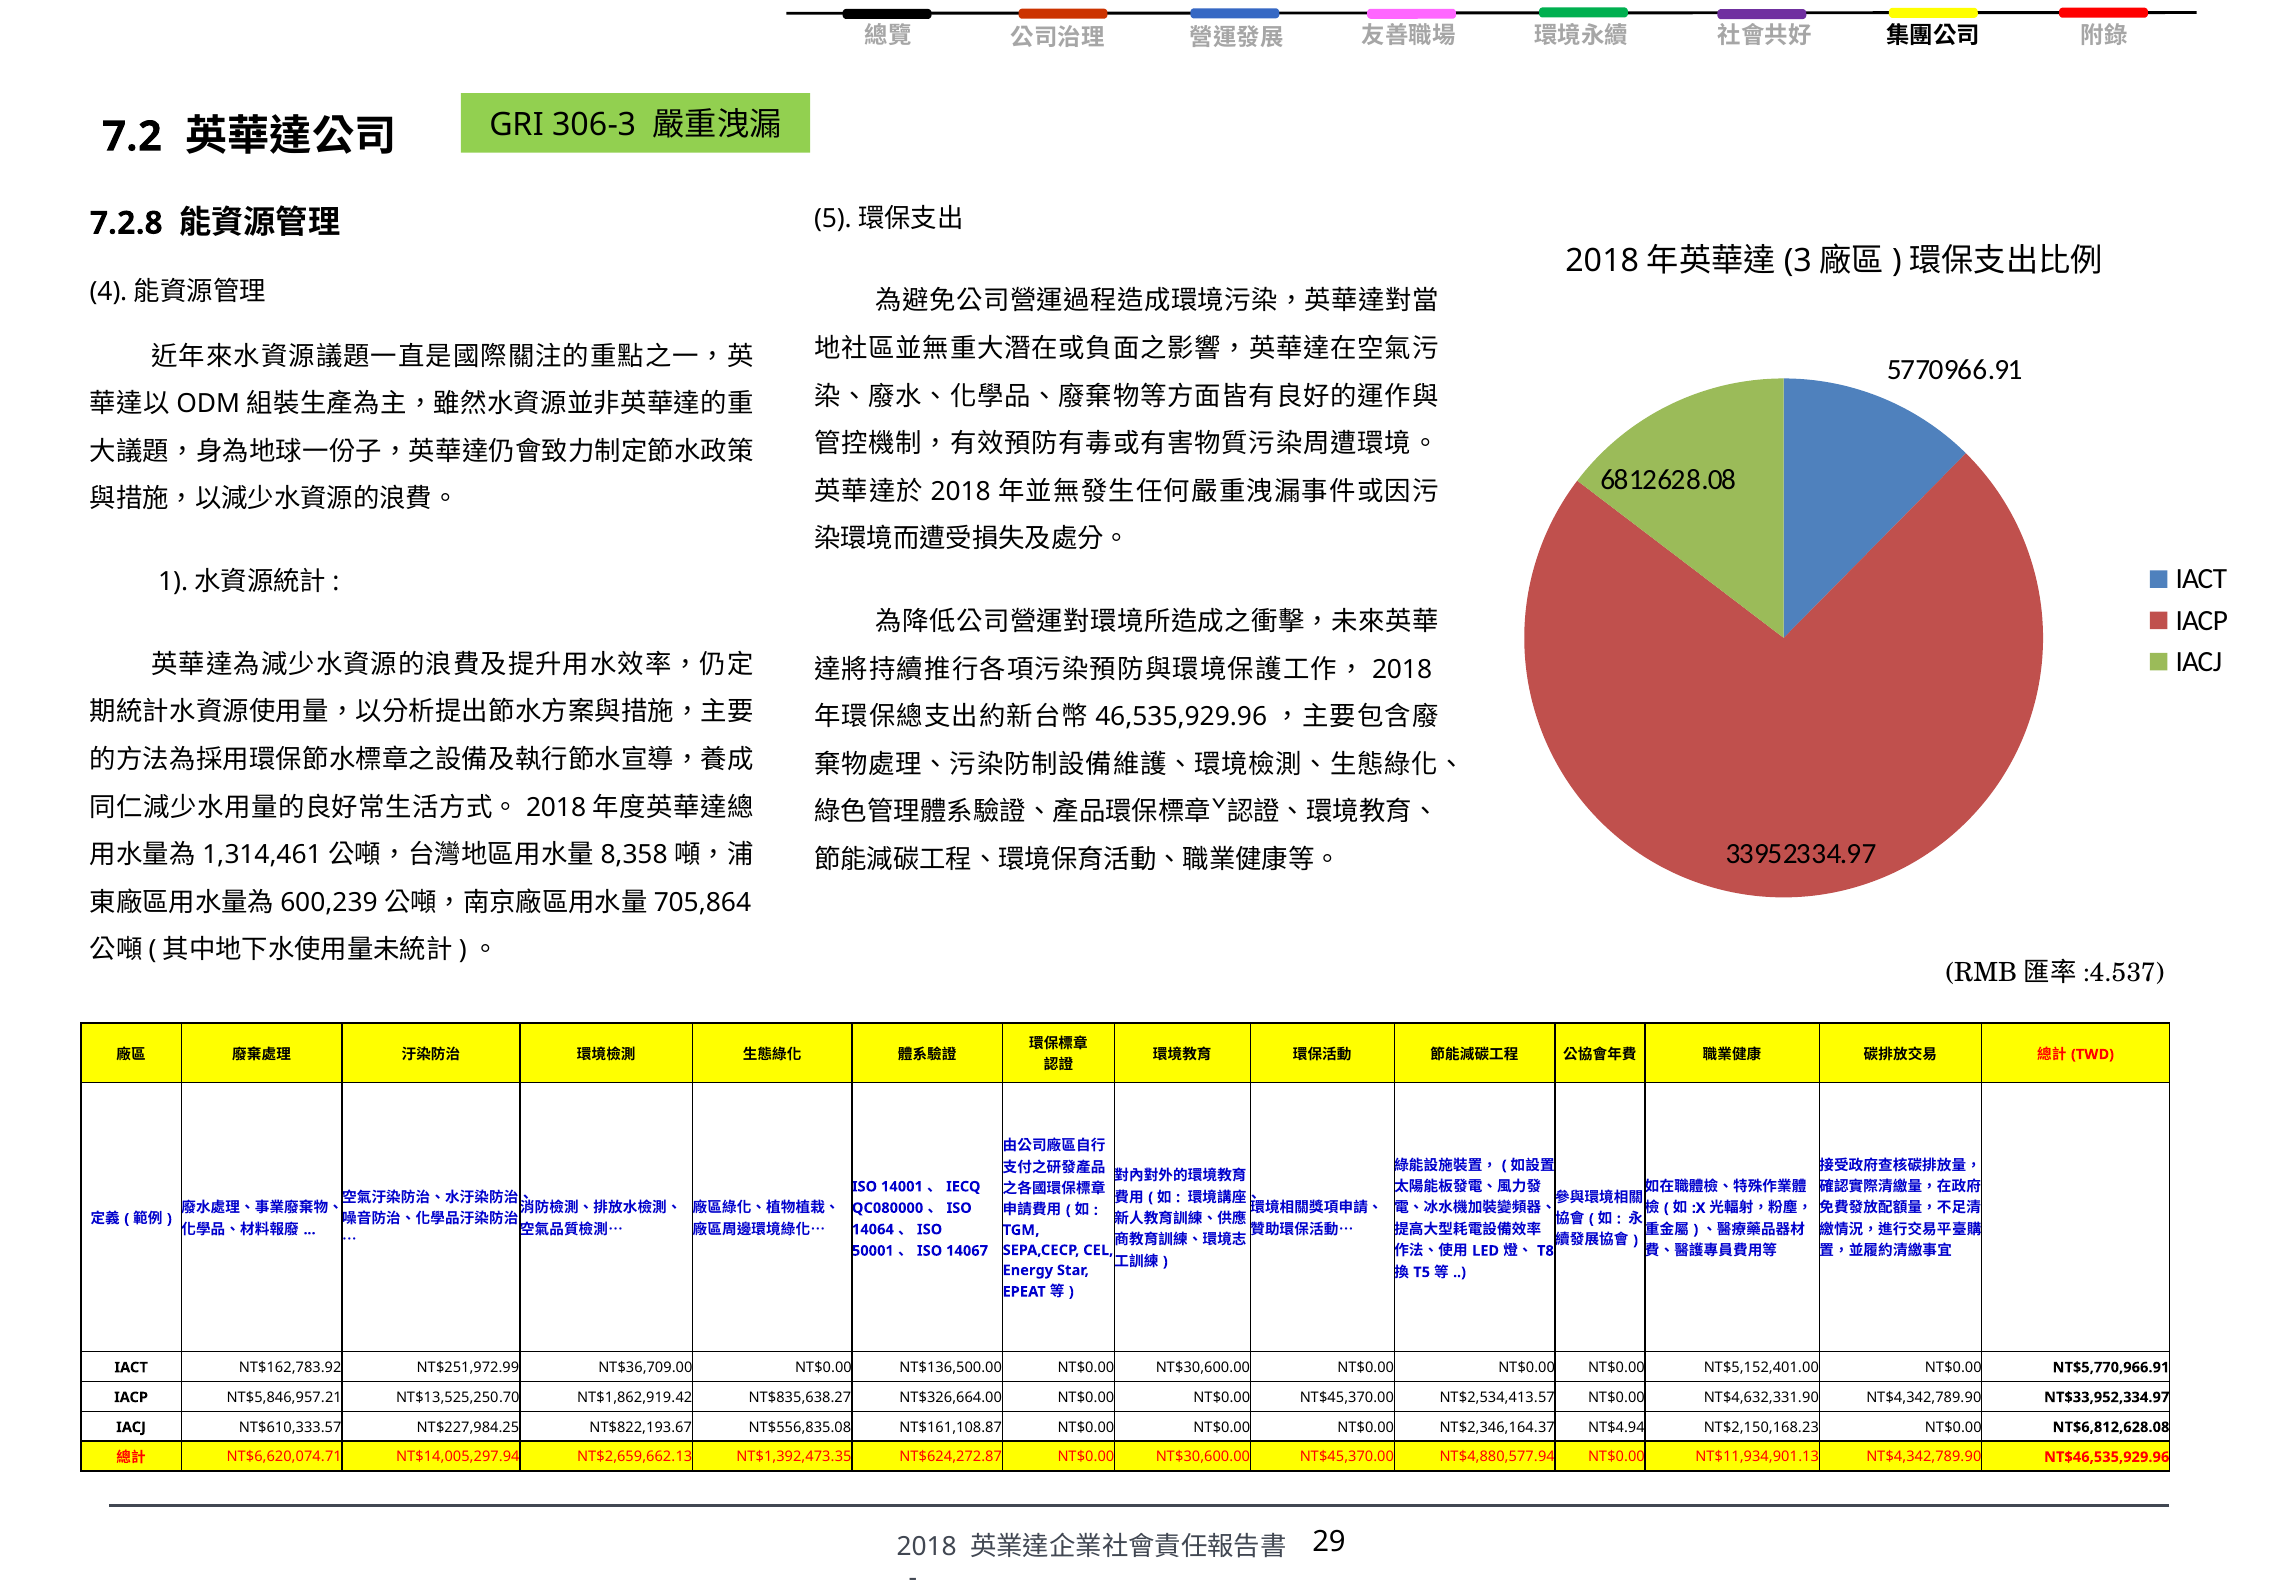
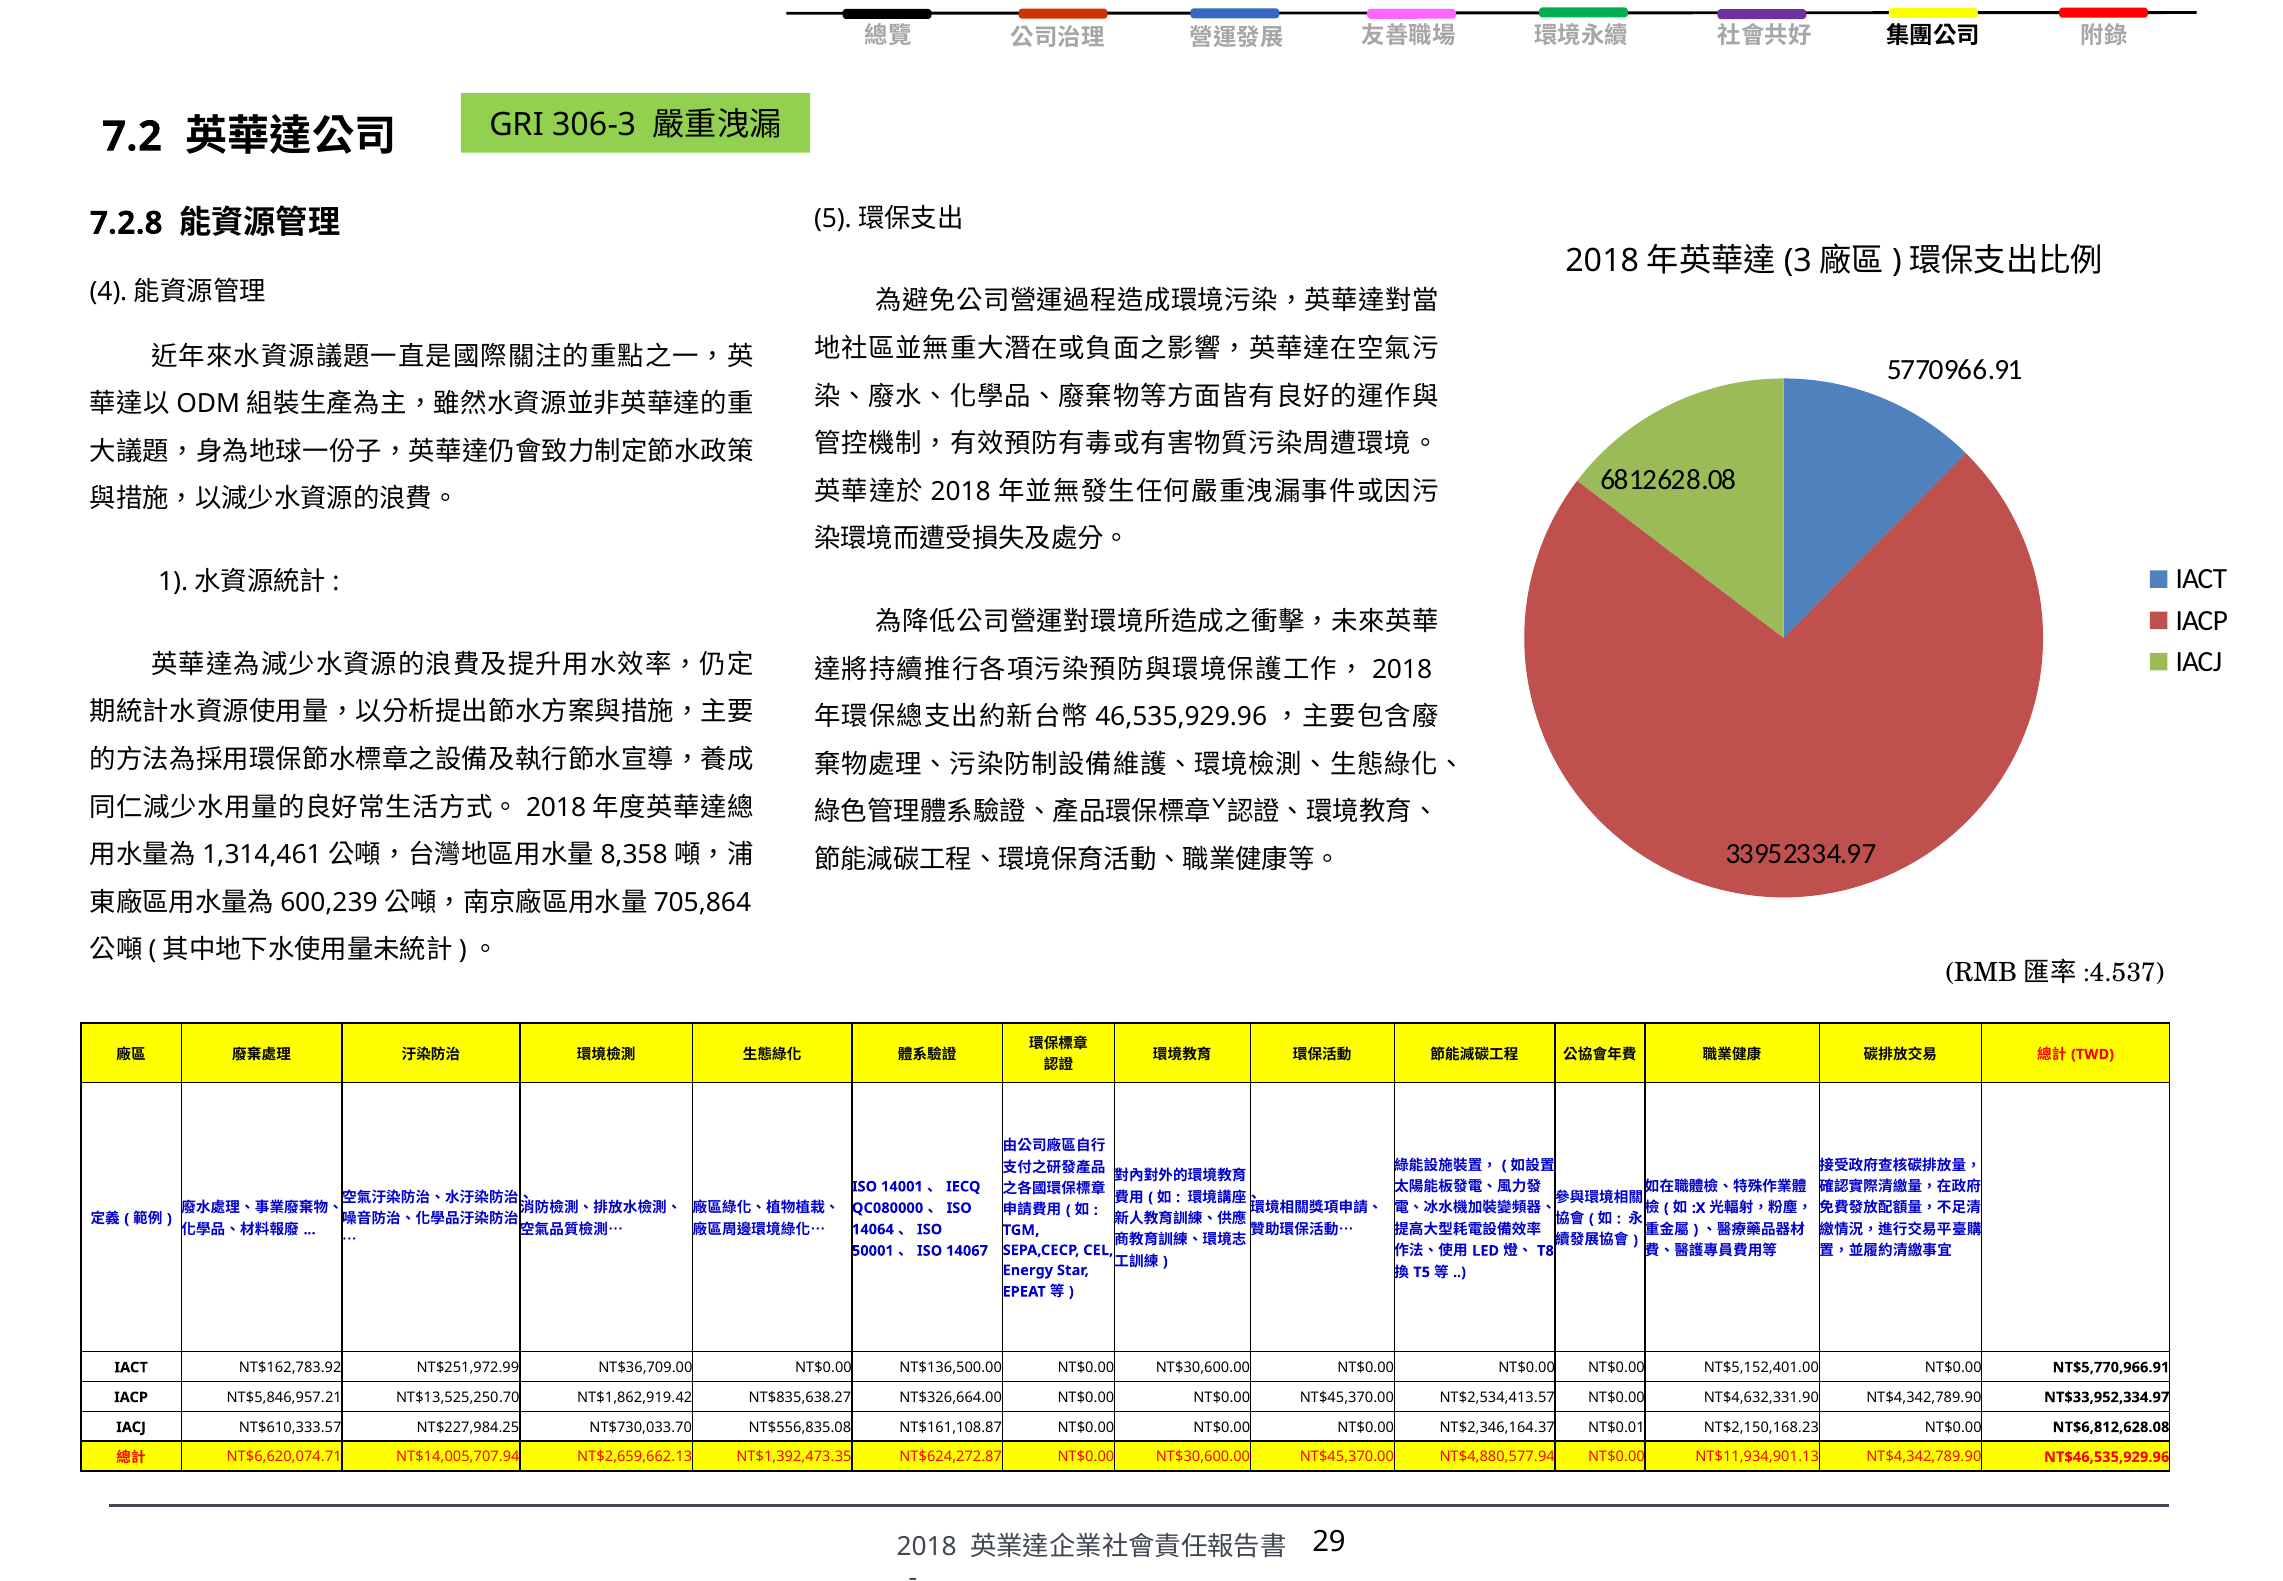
NT$822,193.67: NT$822,193.67 -> NT$730,033.70
NT$4.94: NT$4.94 -> NT$0.01
NT$14,005,297.94: NT$14,005,297.94 -> NT$14,005,707.94
